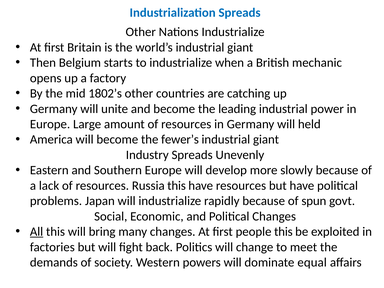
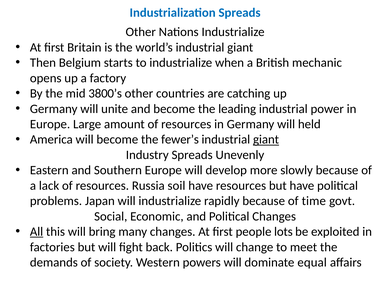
1802’s: 1802’s -> 3800’s
giant at (266, 140) underline: none -> present
Russia this: this -> soil
spun: spun -> time
people this: this -> lots
